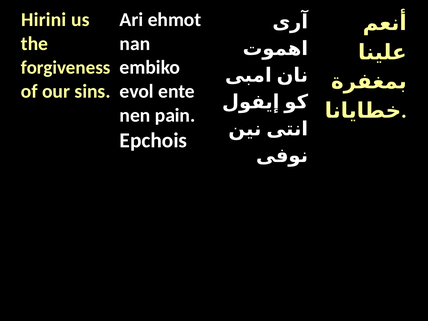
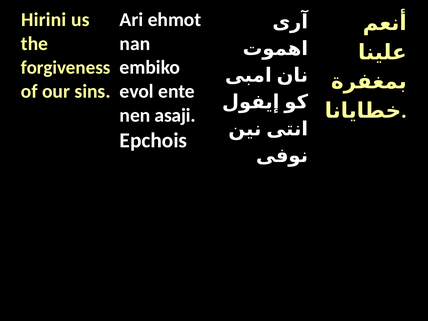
pain: pain -> asaji
